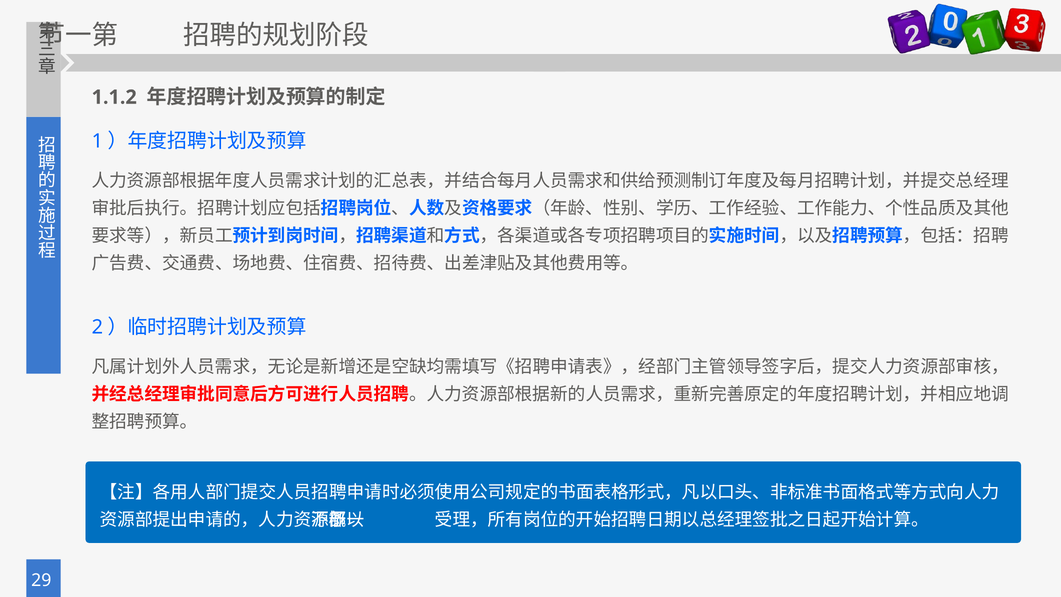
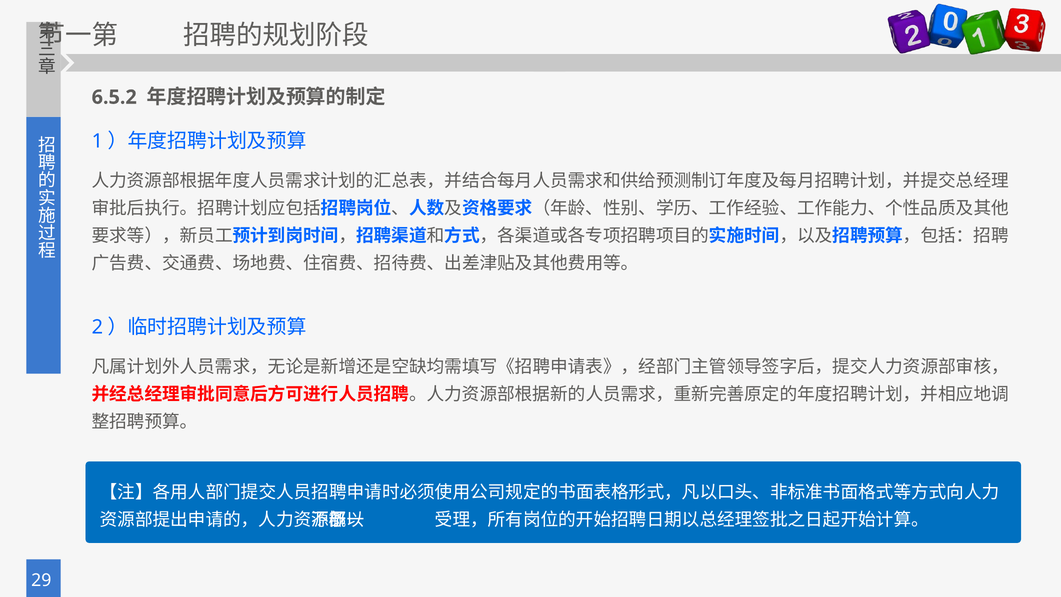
1.1.2: 1.1.2 -> 6.5.2
